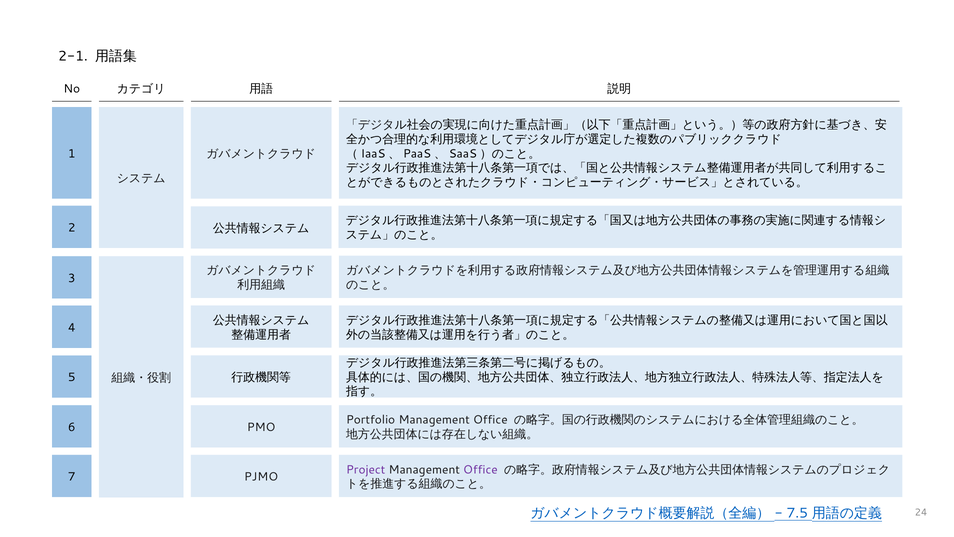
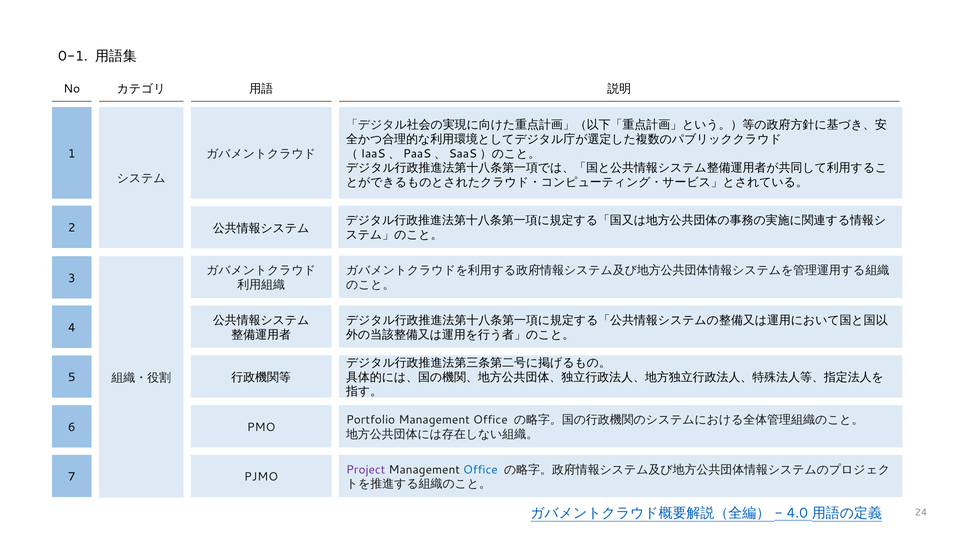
2-1: 2-1 -> 0-1
Office at (480, 469) colour: purple -> blue
7.5: 7.5 -> 4.0
